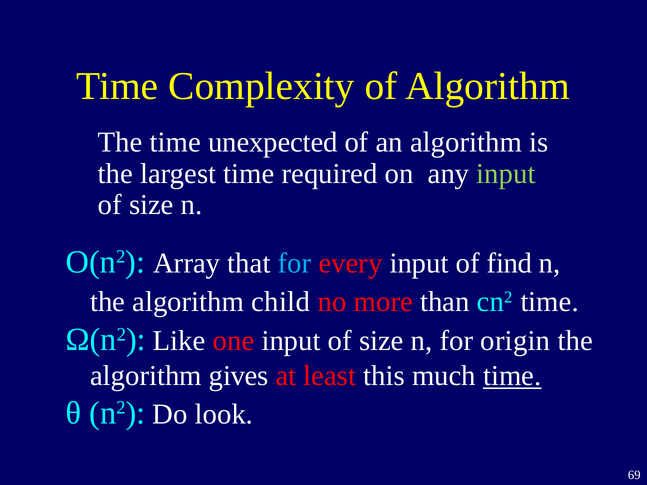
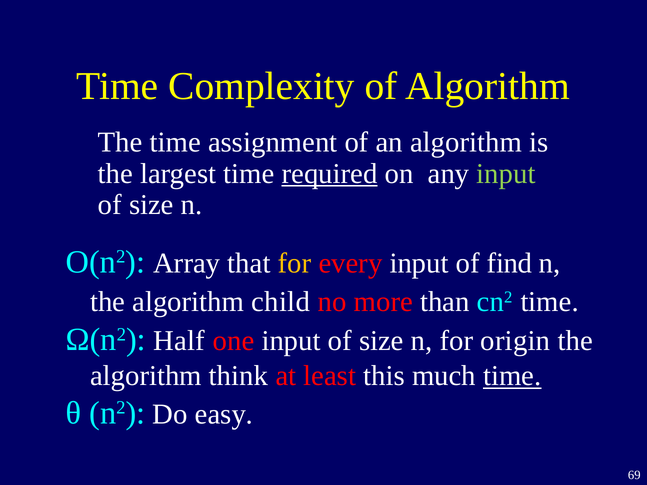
unexpected: unexpected -> assignment
required underline: none -> present
for at (295, 263) colour: light blue -> yellow
Like: Like -> Half
gives: gives -> think
look: look -> easy
